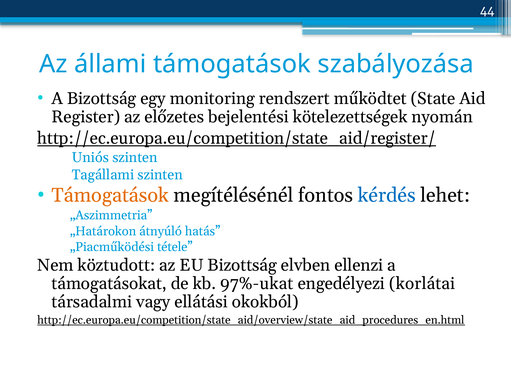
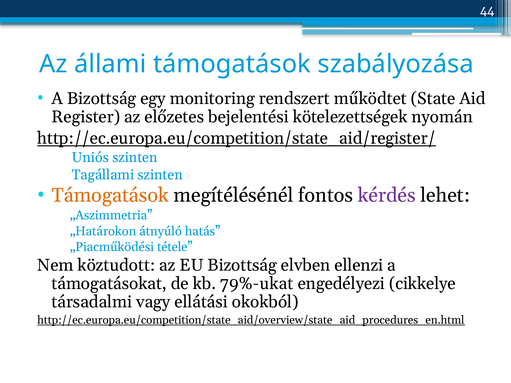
kérdés colour: blue -> purple
97%-ukat: 97%-ukat -> 79%-ukat
korlátai: korlátai -> cikkelye
